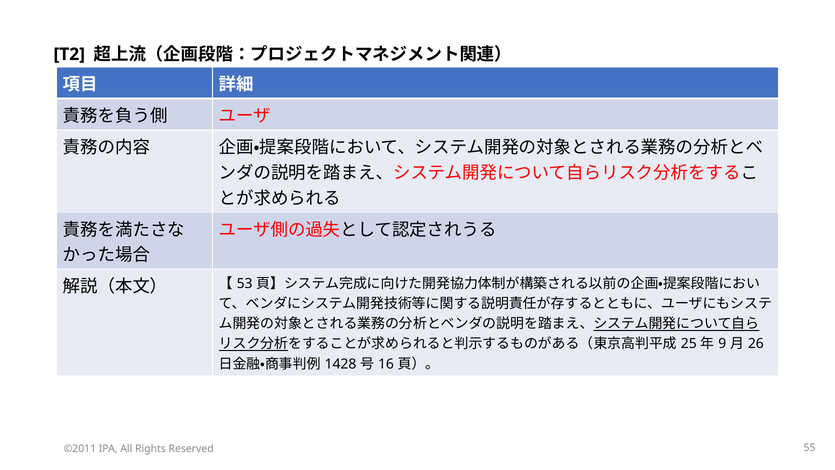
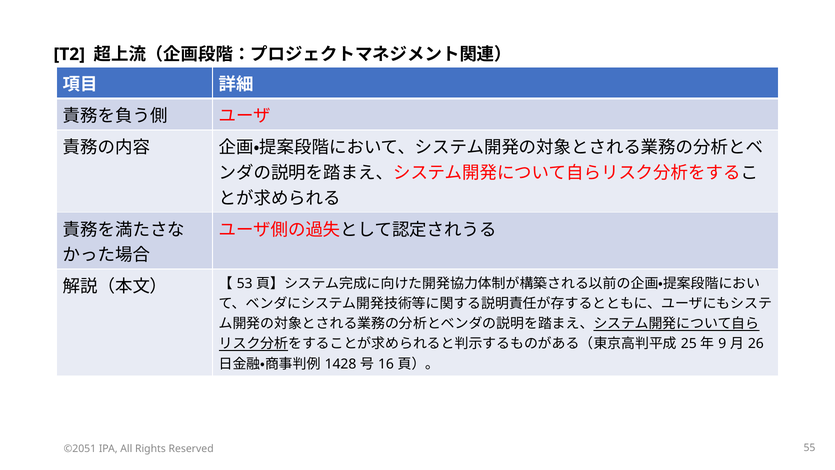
©2011: ©2011 -> ©2051
